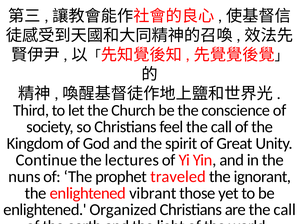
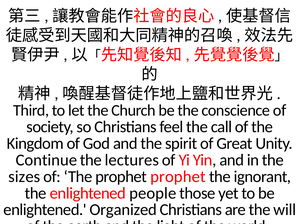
nuns: nuns -> sizes
prophet traveled: traveled -> prophet
vibrant: vibrant -> people
are the call: call -> will
